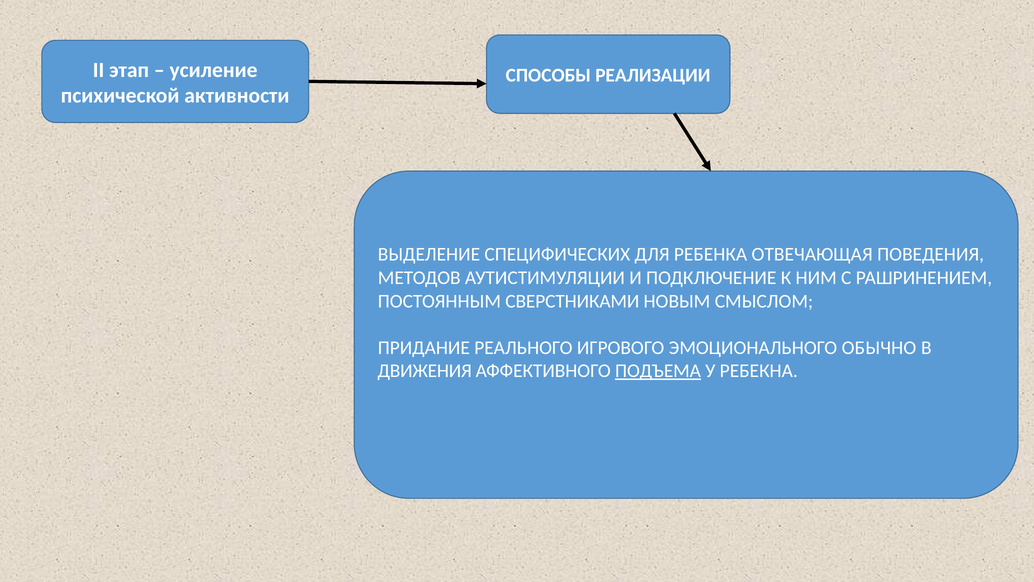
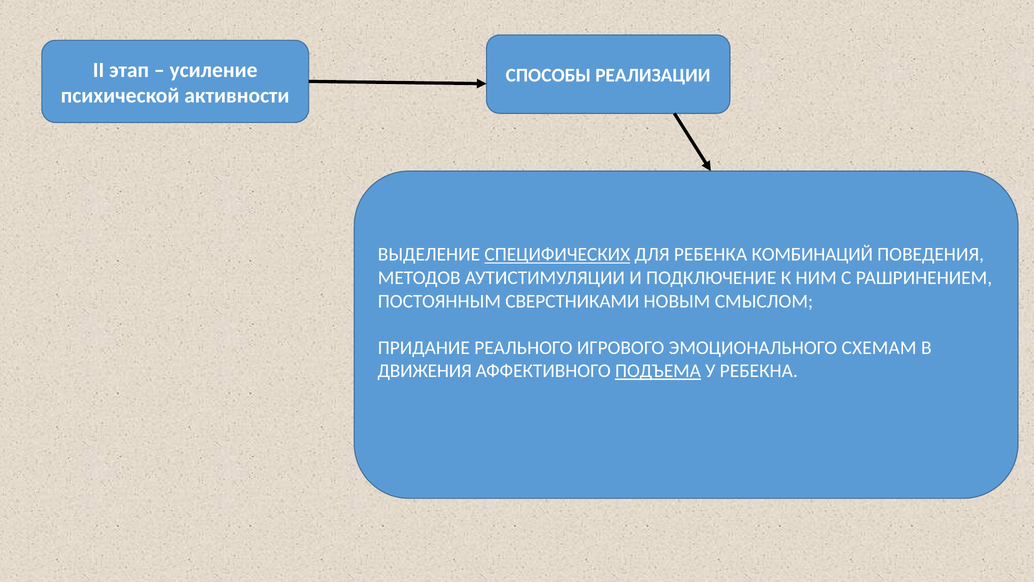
СПЕЦИФИЧЕСКИХ underline: none -> present
ОТВЕЧАЮЩАЯ: ОТВЕЧАЮЩАЯ -> КОМБИНАЦИЙ
ОБЫЧНО: ОБЫЧНО -> СХЕМАМ
